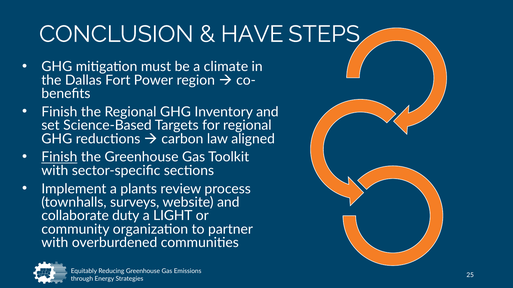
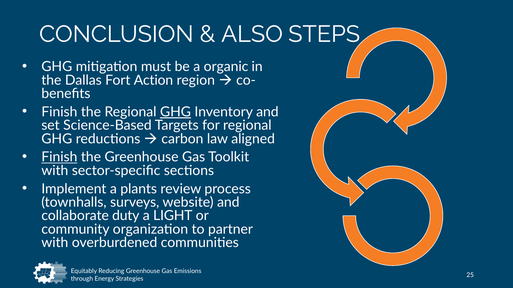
HAVE: HAVE -> ALSO
climate: climate -> organic
Power: Power -> Action
GHG at (175, 112) underline: none -> present
